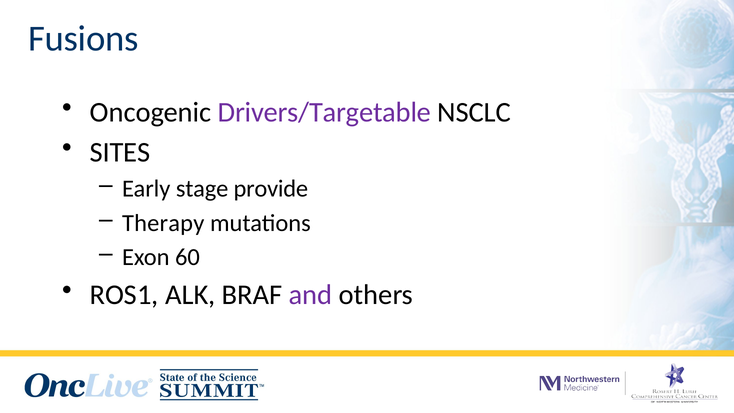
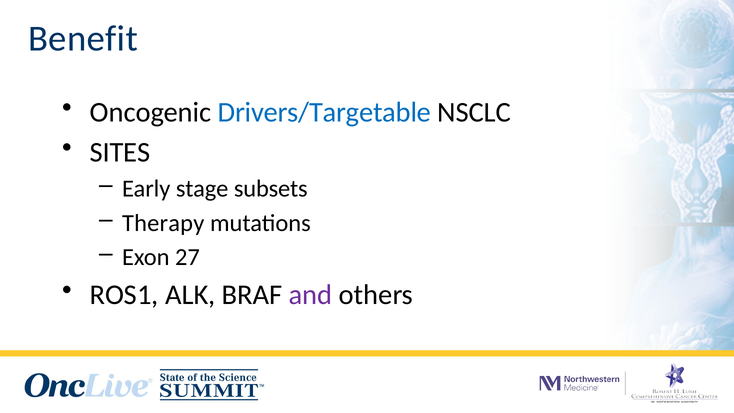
Fusions: Fusions -> Benefit
Drivers/Targetable colour: purple -> blue
provide: provide -> subsets
60: 60 -> 27
